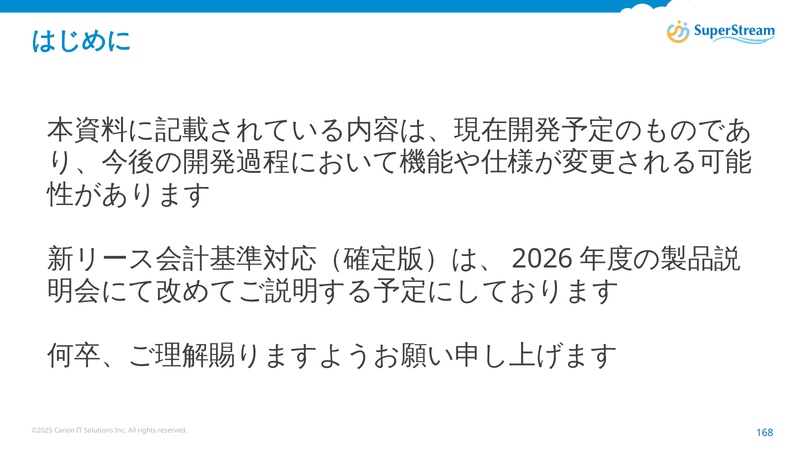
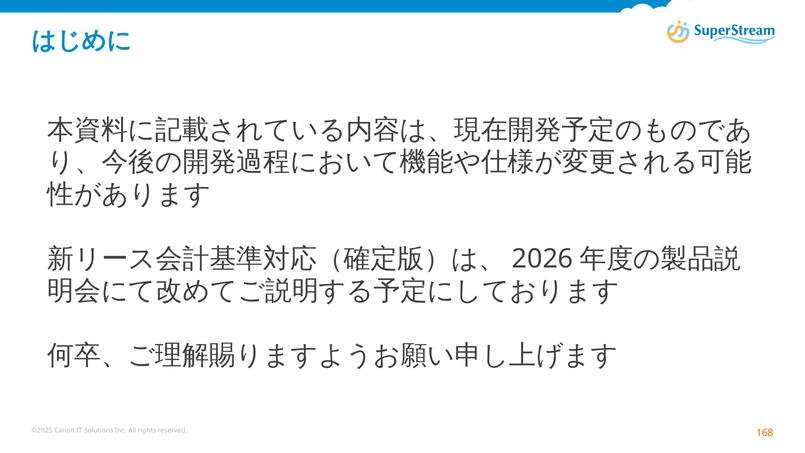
168 colour: blue -> orange
